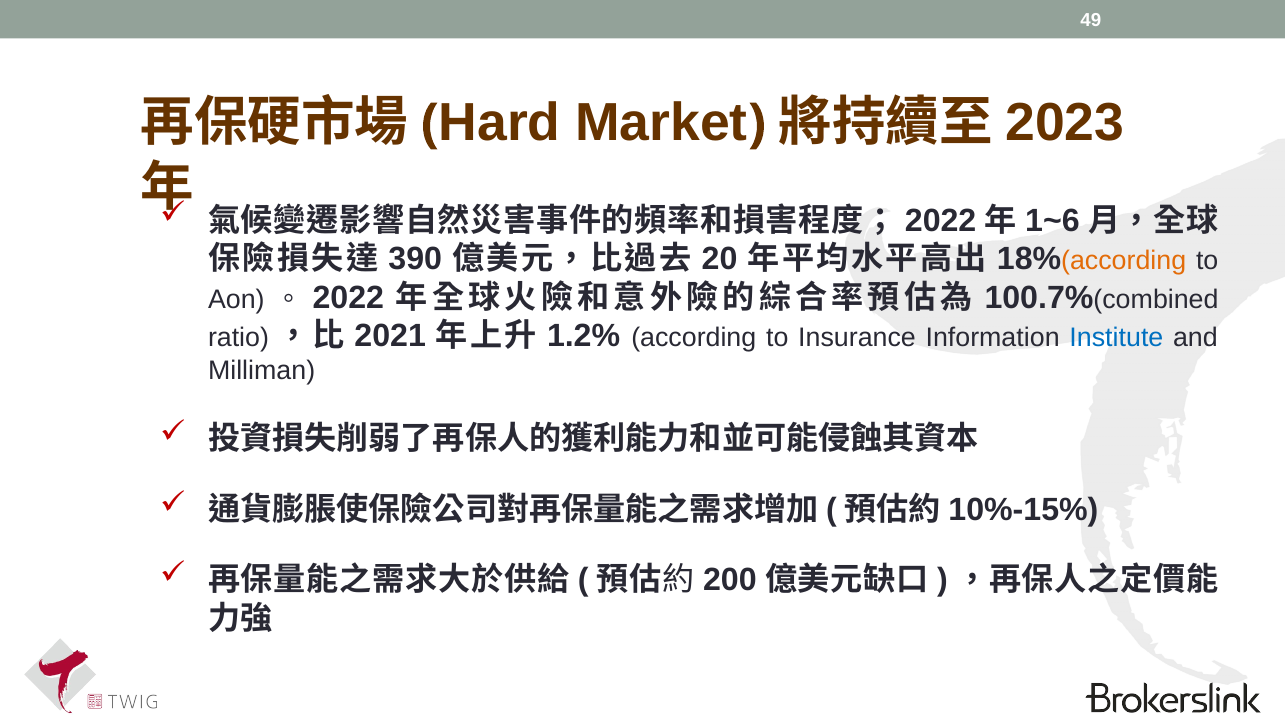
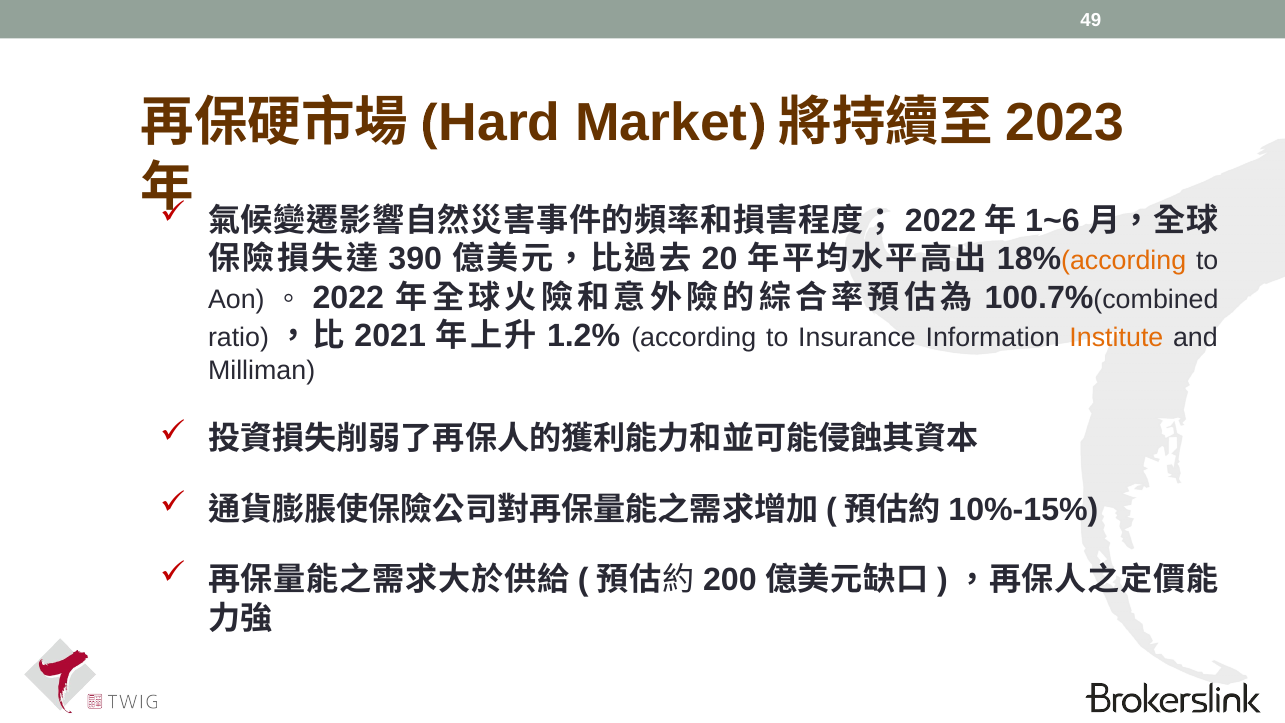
Institute colour: blue -> orange
